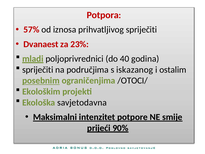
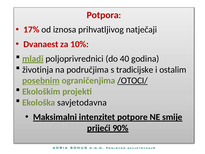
57%: 57% -> 17%
prihvatljivog spriječiti: spriječiti -> natječaji
23%: 23% -> 10%
spriječiti at (38, 70): spriječiti -> životinja
iskazanog: iskazanog -> tradicijske
/OTOCI/ underline: none -> present
